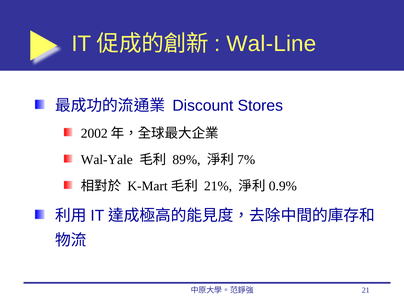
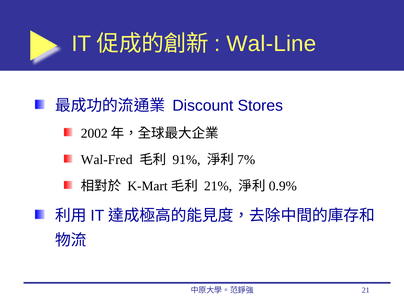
Wal-Yale: Wal-Yale -> Wal-Fred
89%: 89% -> 91%
